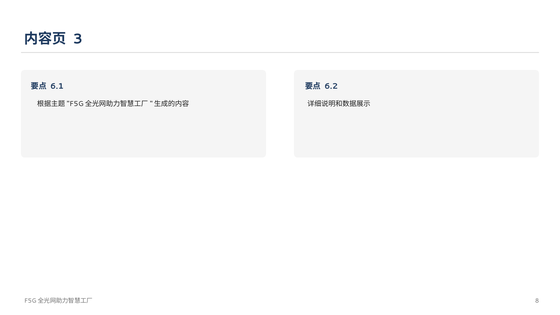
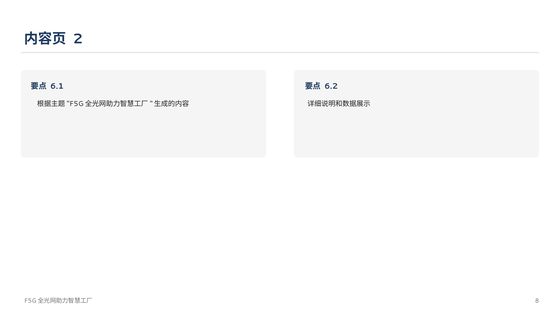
3: 3 -> 2
